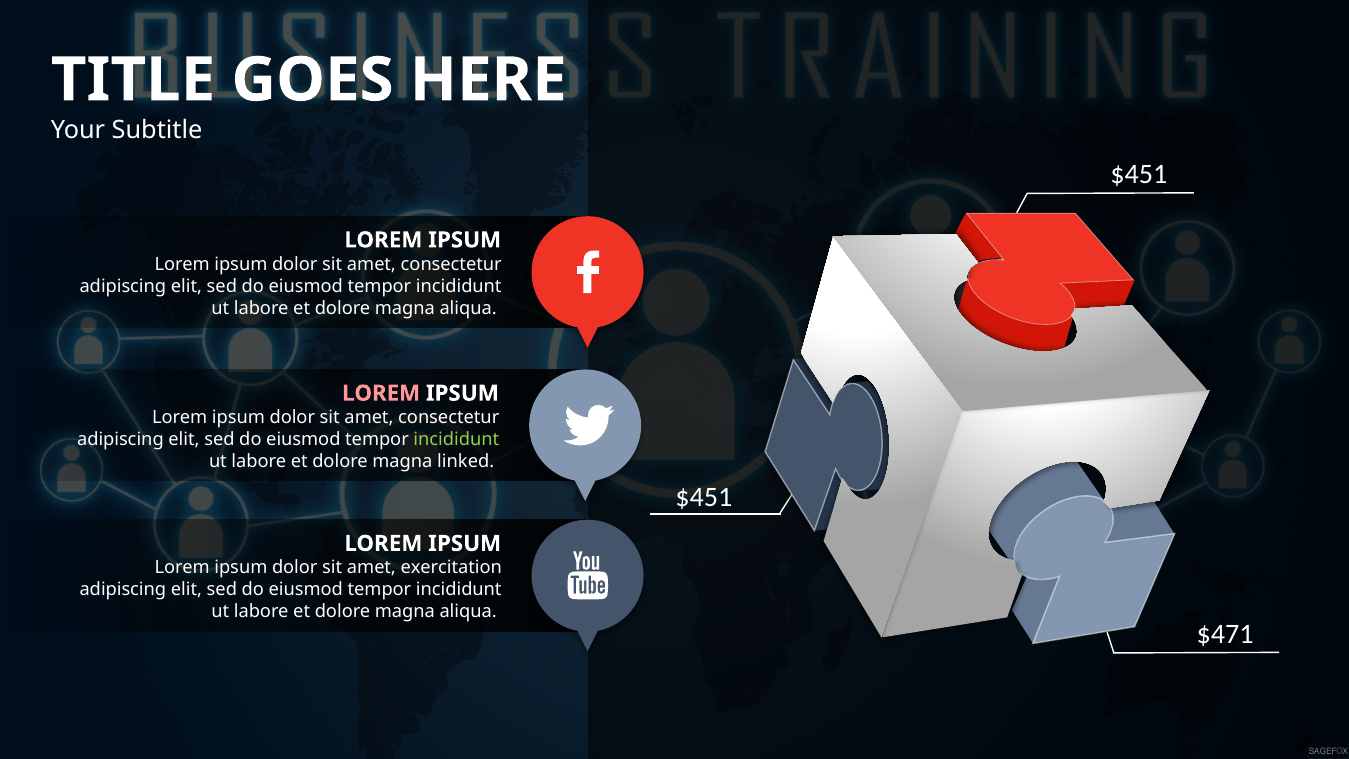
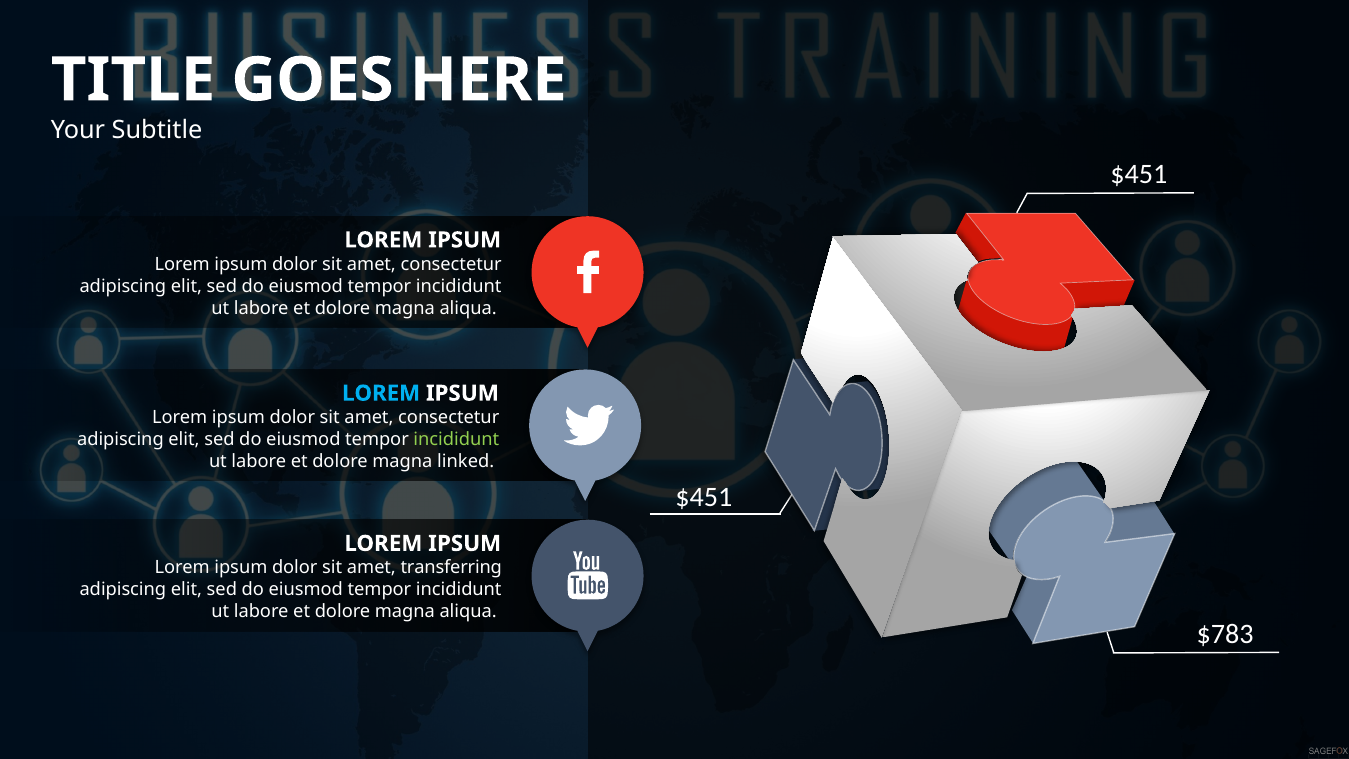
LOREM at (381, 393) colour: pink -> light blue
exercitation: exercitation -> transferring
$471: $471 -> $783
